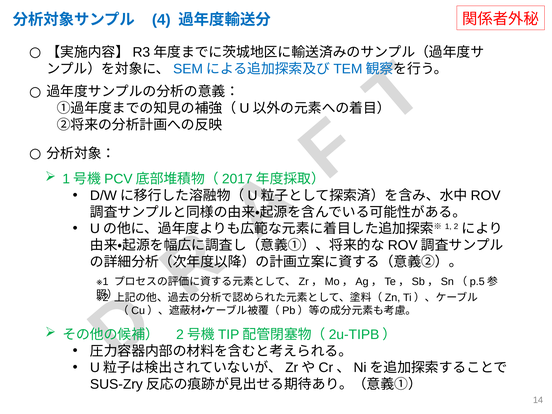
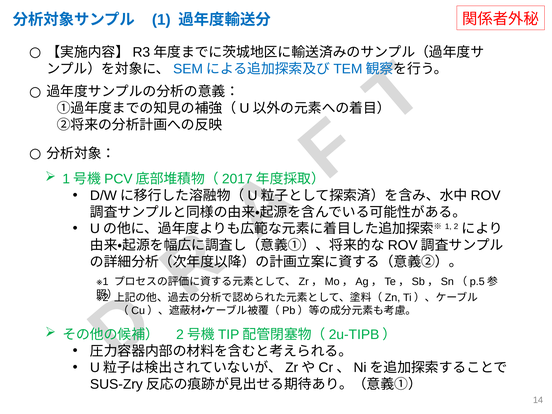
4 at (161, 20): 4 -> 1
